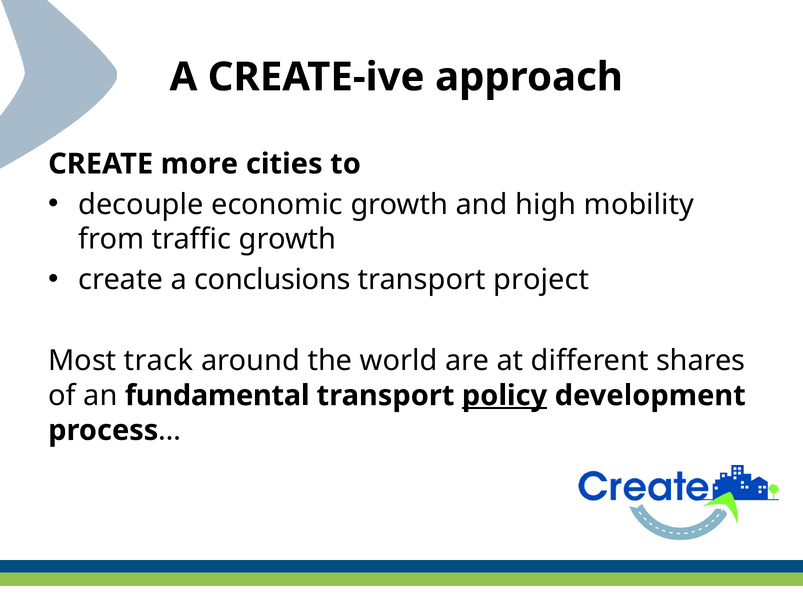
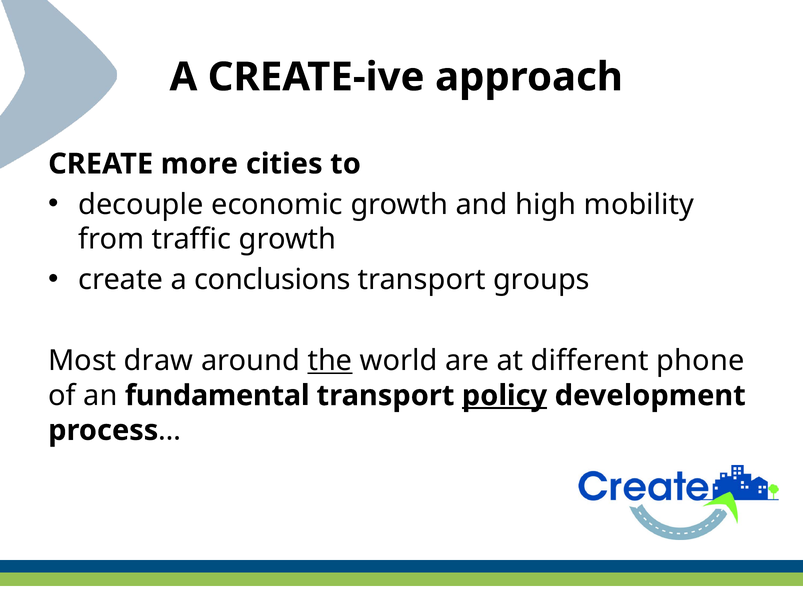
project: project -> groups
track: track -> draw
the underline: none -> present
shares: shares -> phone
